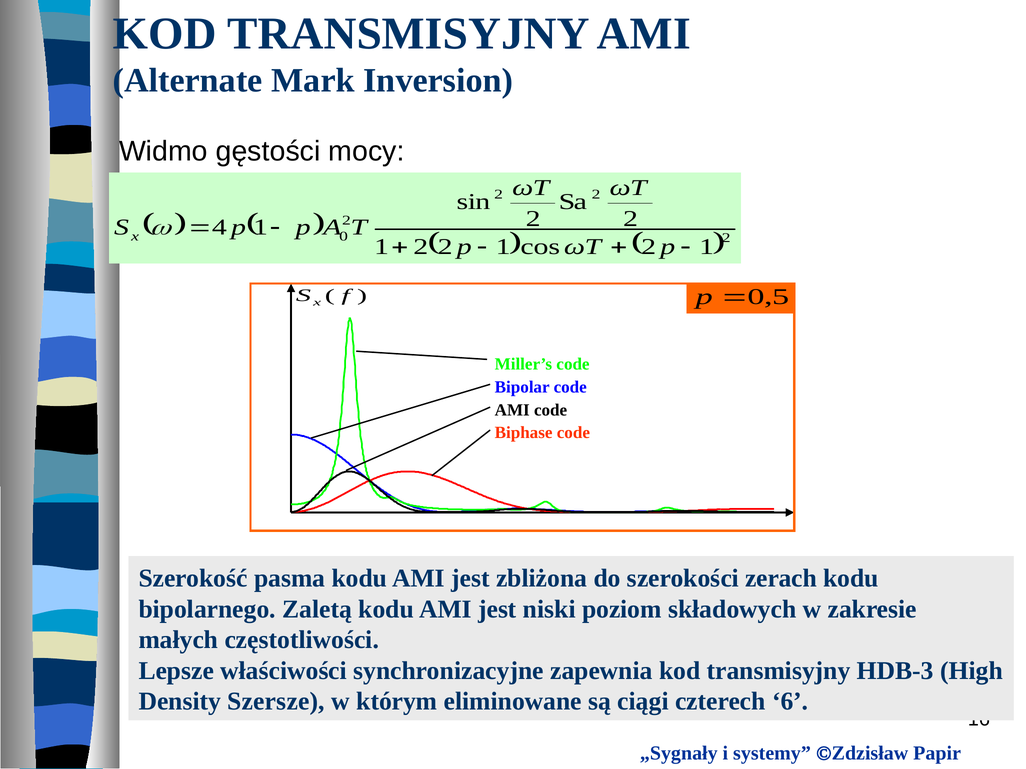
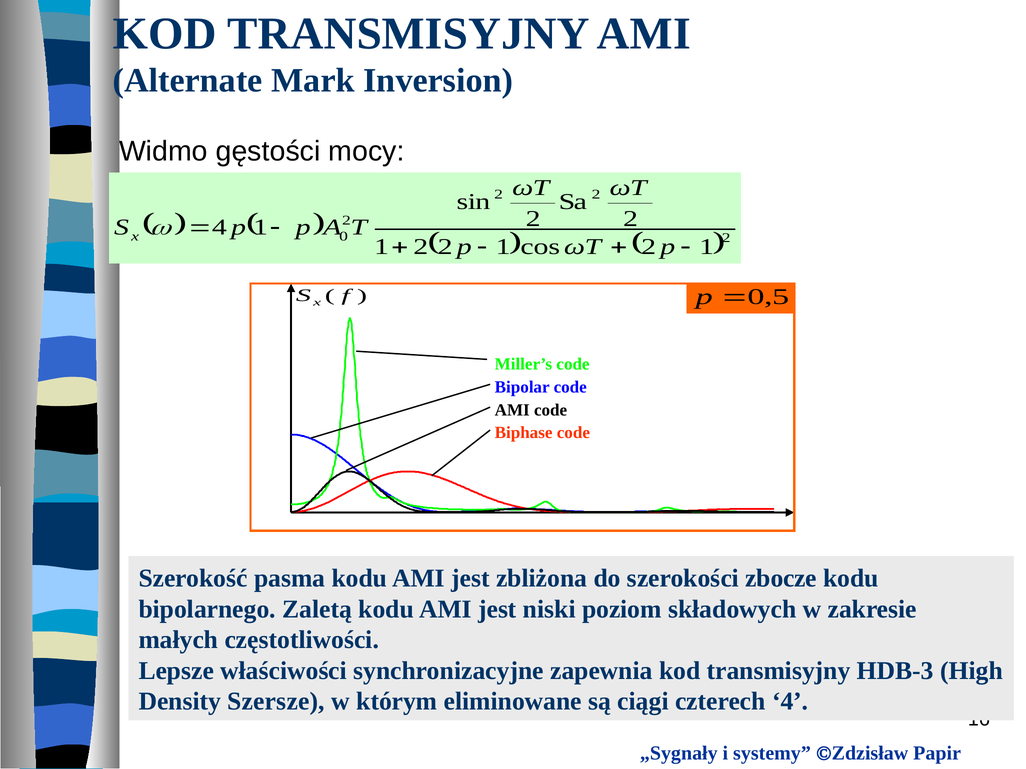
zerach: zerach -> zbocze
czterech 6: 6 -> 4
